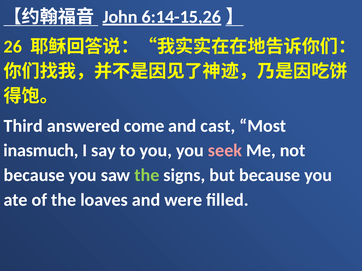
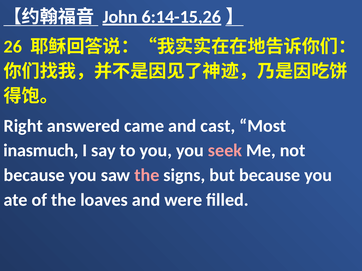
Third: Third -> Right
come: come -> came
the at (147, 176) colour: light green -> pink
